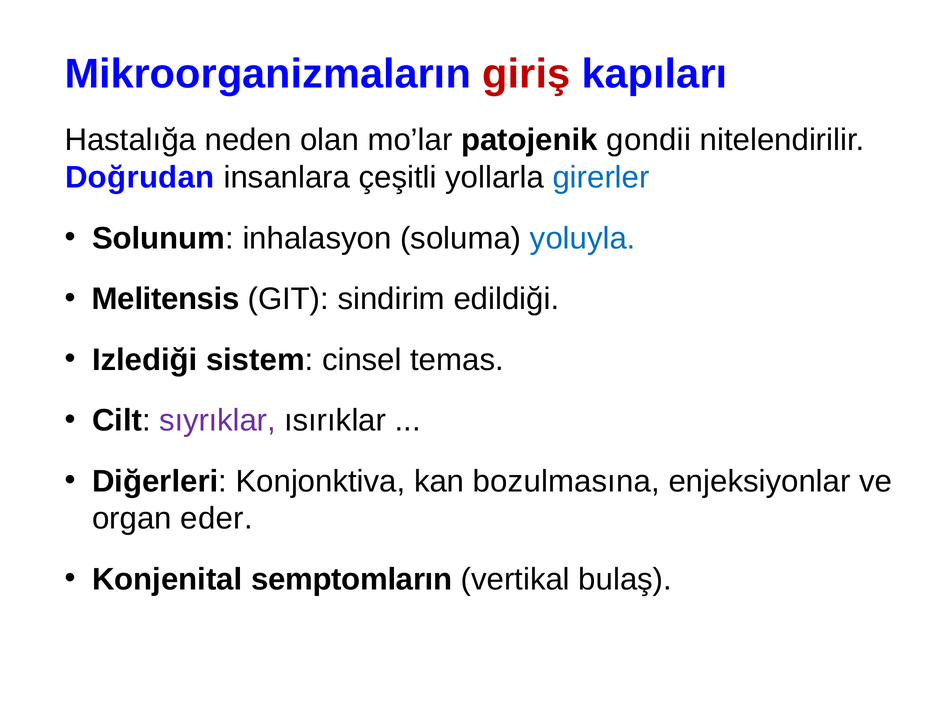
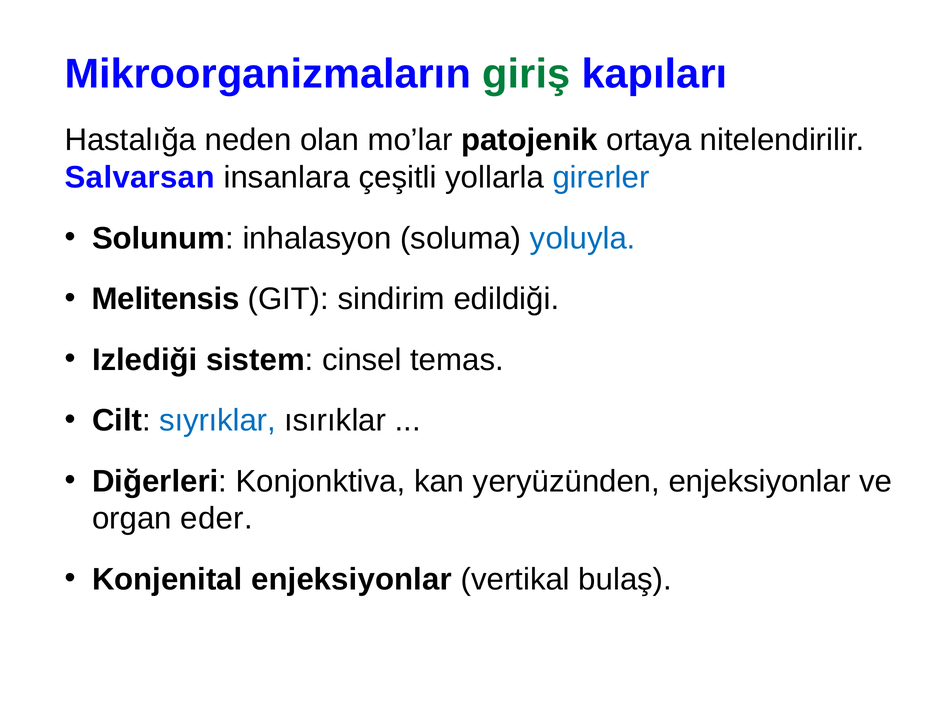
giriş colour: red -> green
gondii: gondii -> ortaya
Doğrudan: Doğrudan -> Salvarsan
sıyrıklar colour: purple -> blue
bozulmasına: bozulmasına -> yeryüzünden
Konjenital semptomların: semptomların -> enjeksiyonlar
